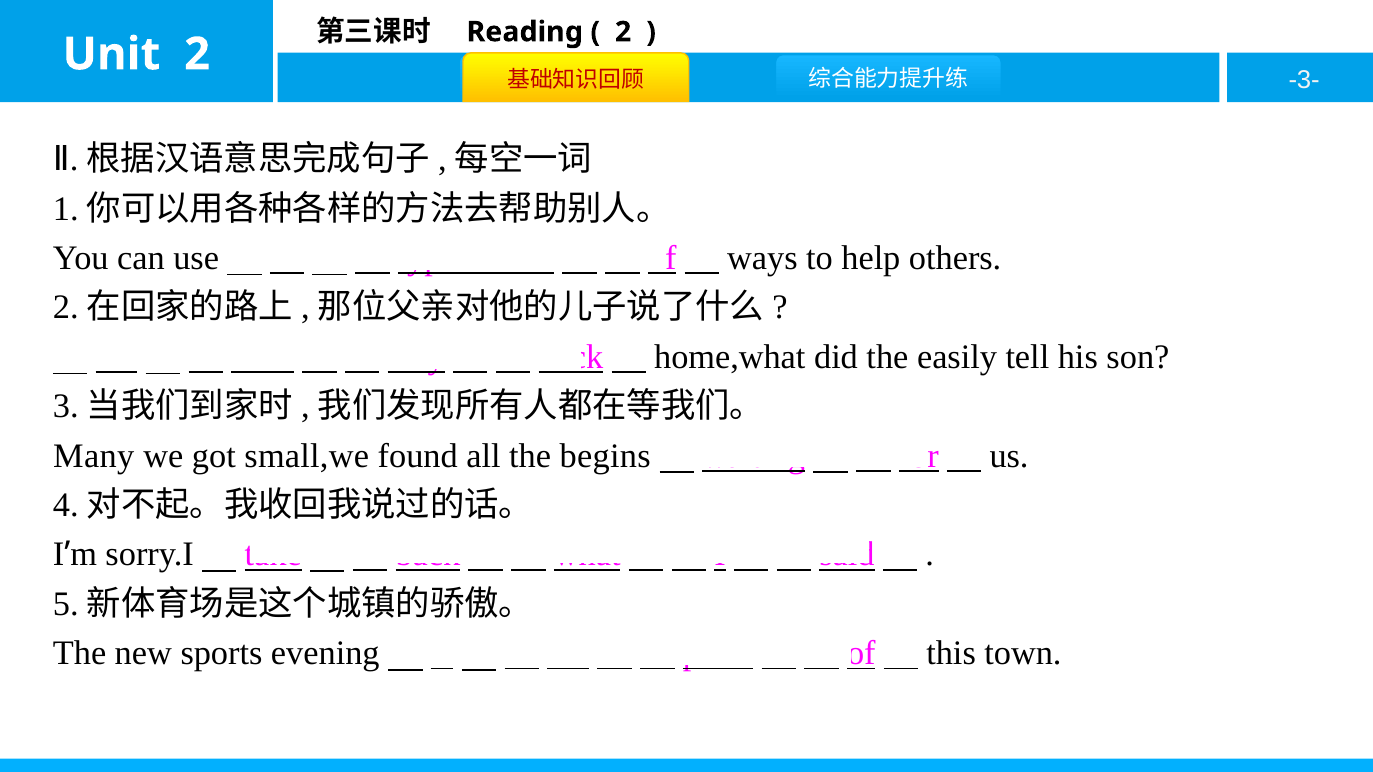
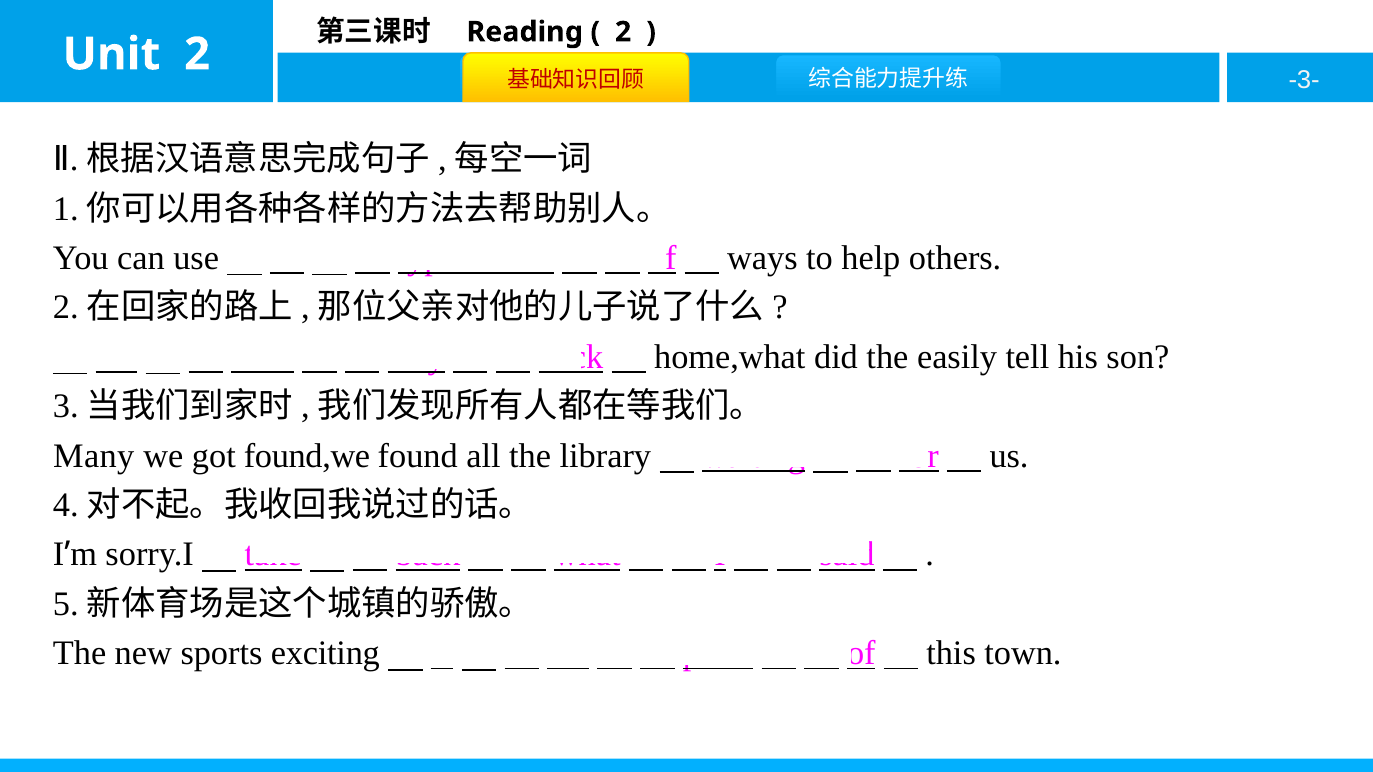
small,we: small,we -> found,we
begins: begins -> library
evening: evening -> exciting
